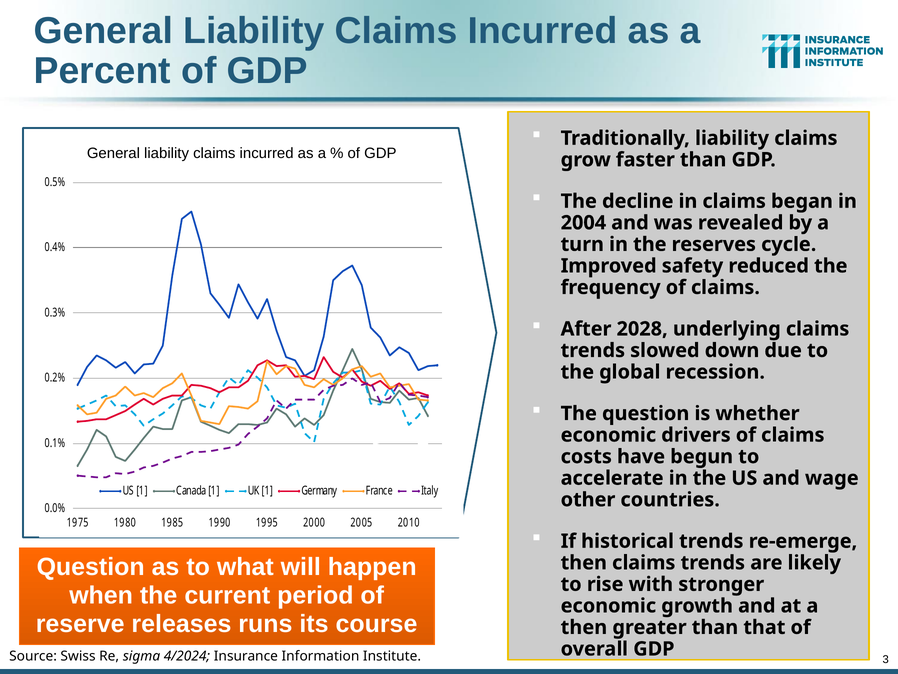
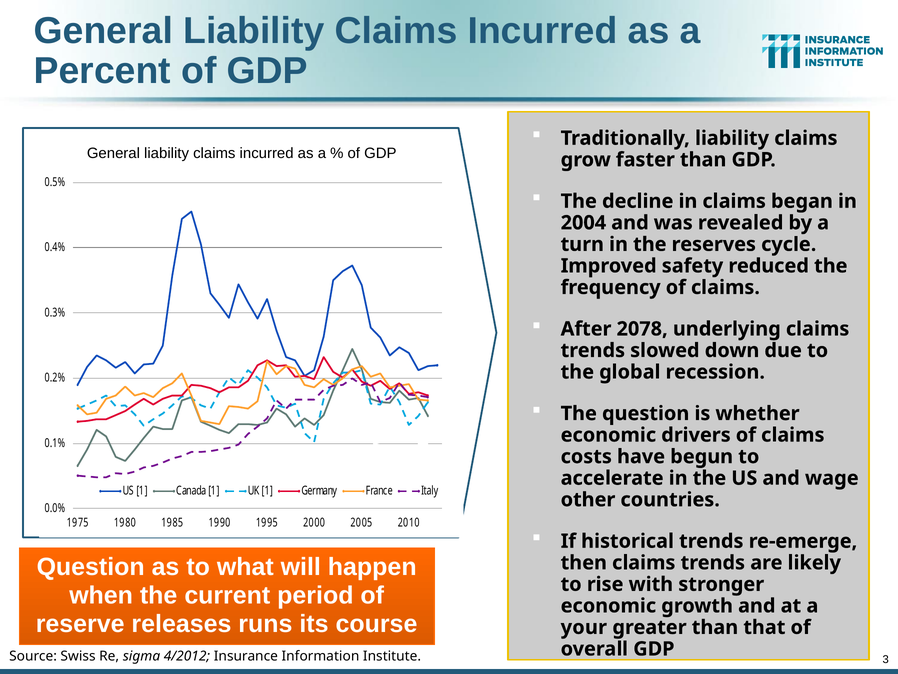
2028: 2028 -> 2078
then at (584, 627): then -> your
4/2024: 4/2024 -> 4/2012
